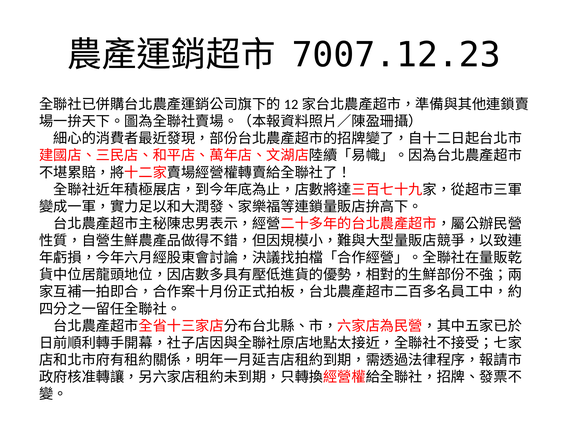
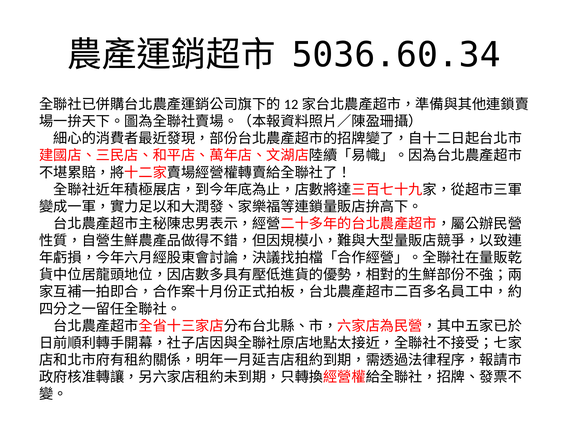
7007.12.23: 7007.12.23 -> 5036.60.34
